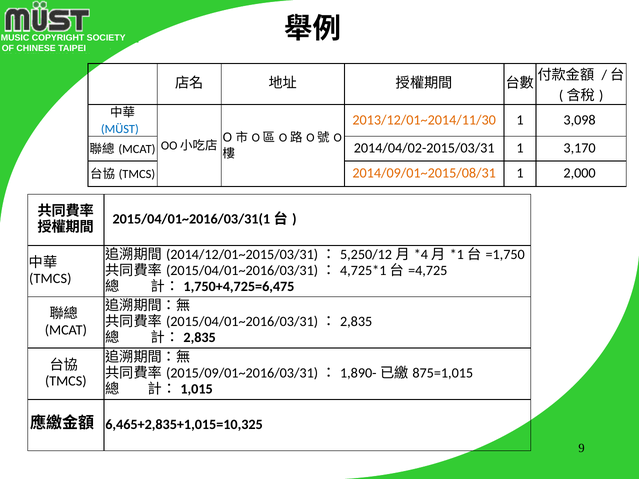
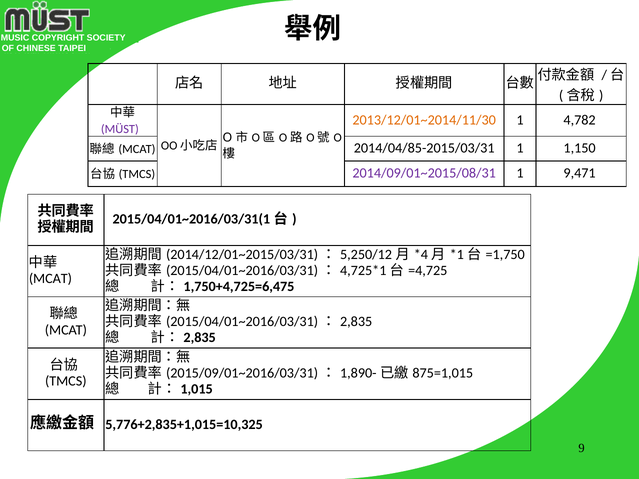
3,098: 3,098 -> 4,782
MÜST colour: blue -> purple
2014/04/02-2015/03/31: 2014/04/02-2015/03/31 -> 2014/04/85-2015/03/31
3,170: 3,170 -> 1,150
2014/09/01~2015/08/31 colour: orange -> purple
2,000: 2,000 -> 9,471
TMCS at (50, 279): TMCS -> MCAT
6,465+2,835+1,015=10,325: 6,465+2,835+1,015=10,325 -> 5,776+2,835+1,015=10,325
